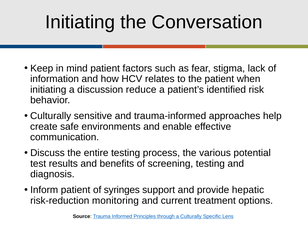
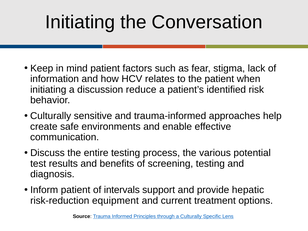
syringes: syringes -> intervals
monitoring: monitoring -> equipment
